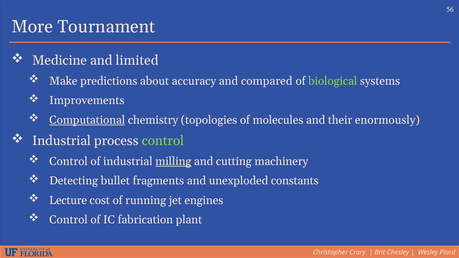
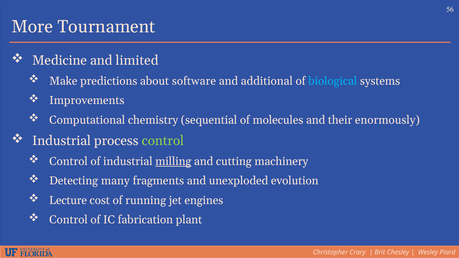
accuracy: accuracy -> software
compared: compared -> additional
biological colour: light green -> light blue
Computational underline: present -> none
topologies: topologies -> sequential
bullet: bullet -> many
constants: constants -> evolution
